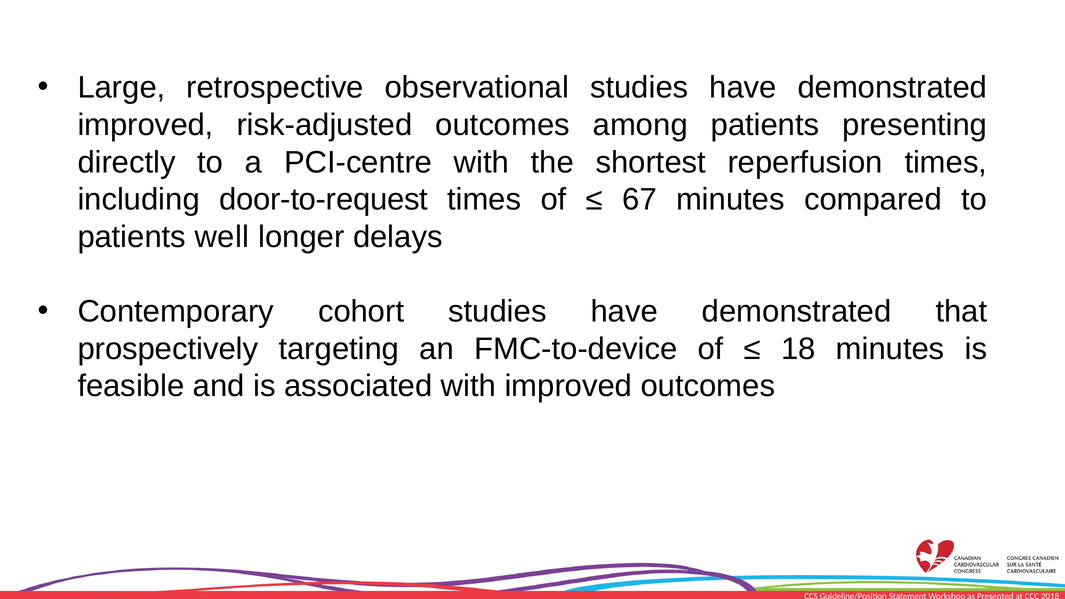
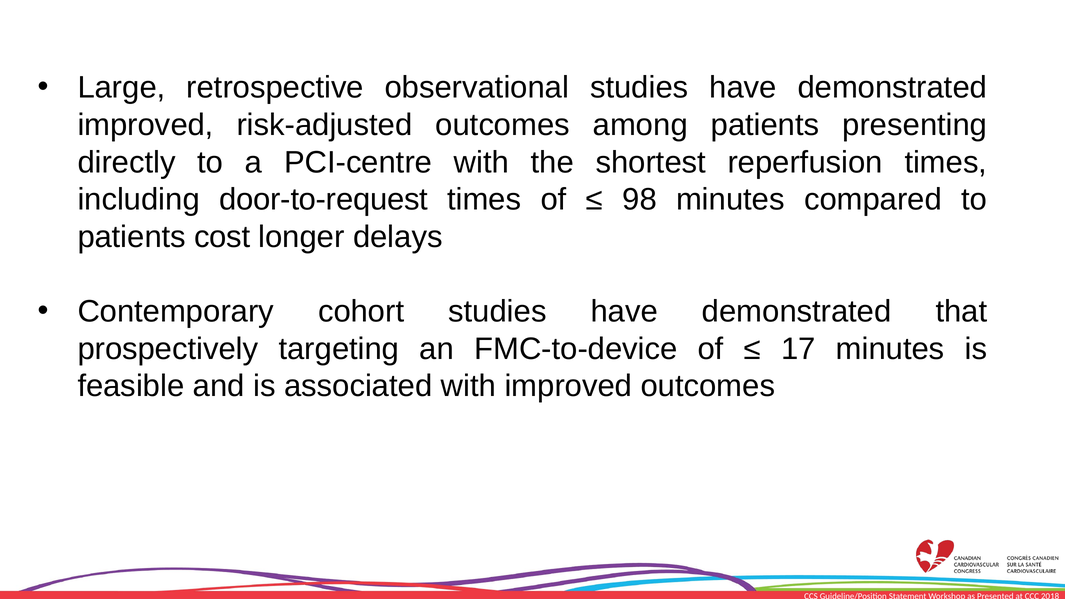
67: 67 -> 98
well: well -> cost
18: 18 -> 17
